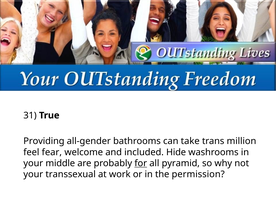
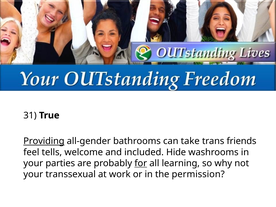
Providing underline: none -> present
million: million -> friends
fear: fear -> tells
middle: middle -> parties
pyramid: pyramid -> learning
